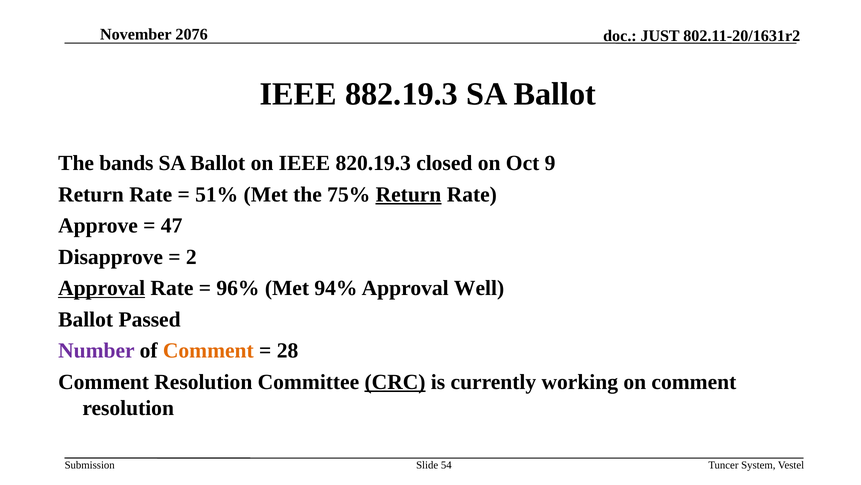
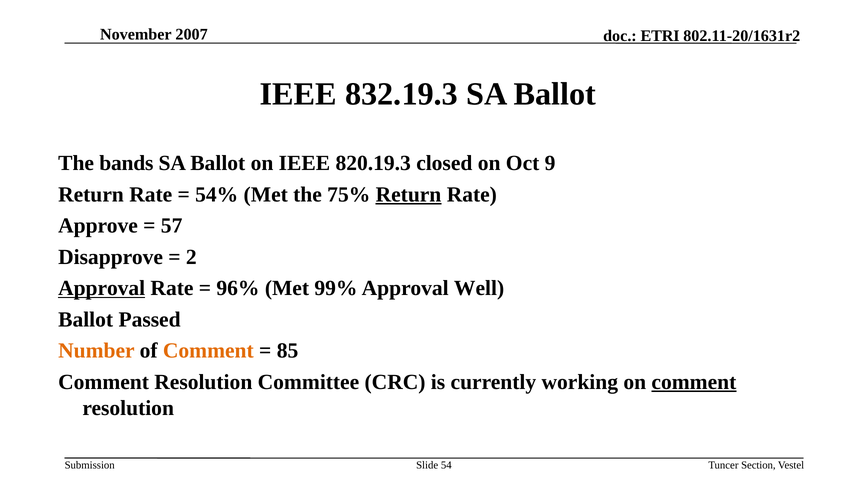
2076: 2076 -> 2007
JUST: JUST -> ETRI
882.19.3: 882.19.3 -> 832.19.3
51%: 51% -> 54%
47: 47 -> 57
94%: 94% -> 99%
Number colour: purple -> orange
28: 28 -> 85
CRC underline: present -> none
comment at (694, 382) underline: none -> present
System: System -> Section
